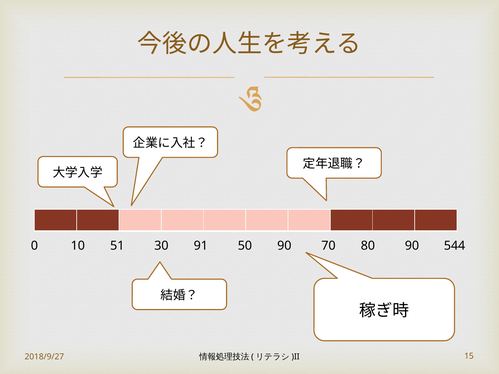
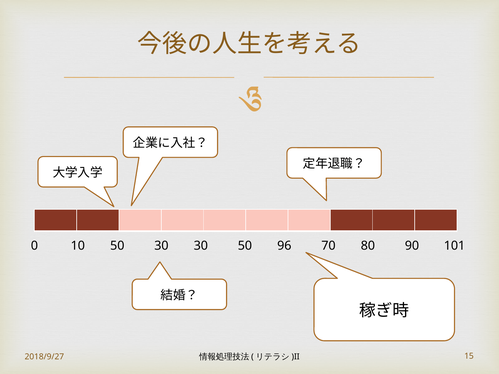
10 51: 51 -> 50
30 91: 91 -> 30
50 90: 90 -> 96
544: 544 -> 101
